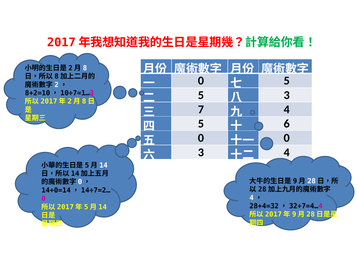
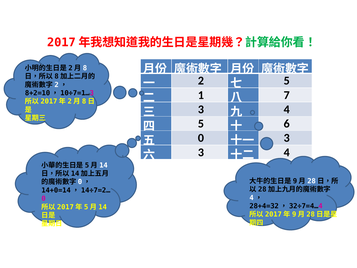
0 at (201, 81): 0 -> 2
5 at (201, 95): 5 -> 1
3 at (287, 95): 3 -> 7
7 at (201, 109): 7 -> 3
0 at (287, 138): 0 -> 3
